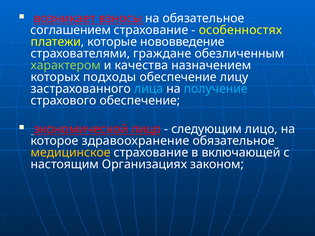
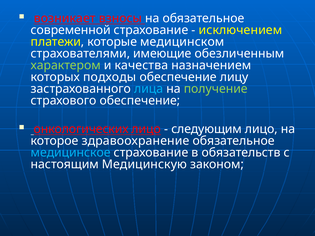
соглашением: соглашением -> современной
особенностях: особенностях -> исключением
нововведение: нововведение -> медицинском
граждане: граждане -> имеющие
получение colour: light blue -> light green
экономической: экономической -> онкологических
медицинское colour: yellow -> light blue
включающей: включающей -> обязательств
Организациях: Организациях -> Медицинскую
